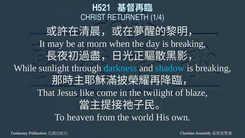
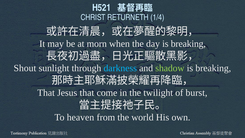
While: While -> Shout
shadow colour: light blue -> light green
Jesus like: like -> that
blaze: blaze -> burst
